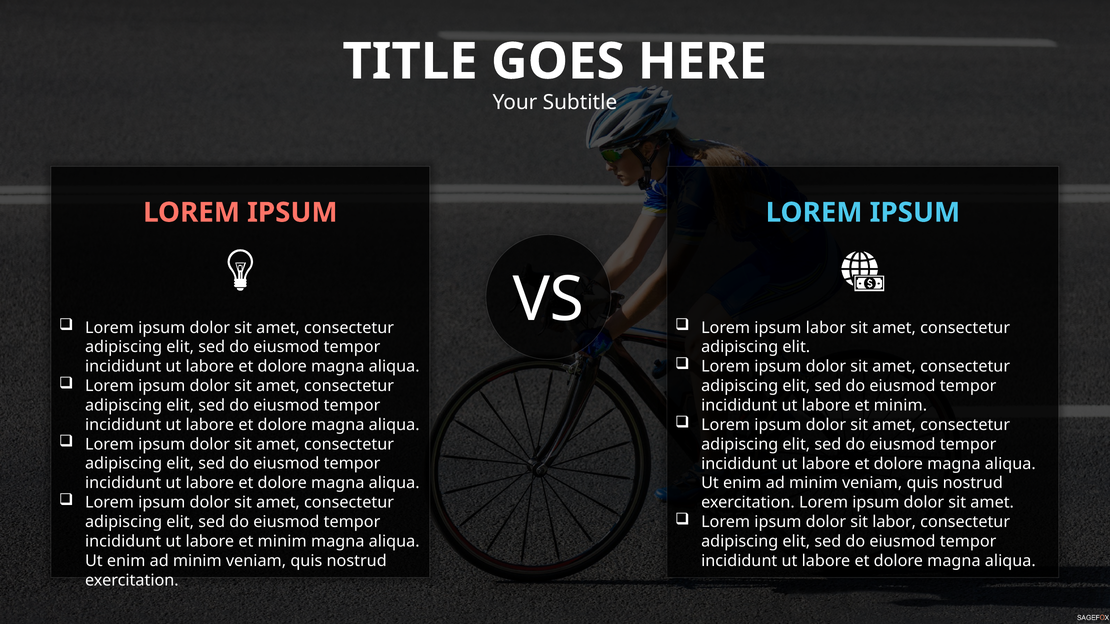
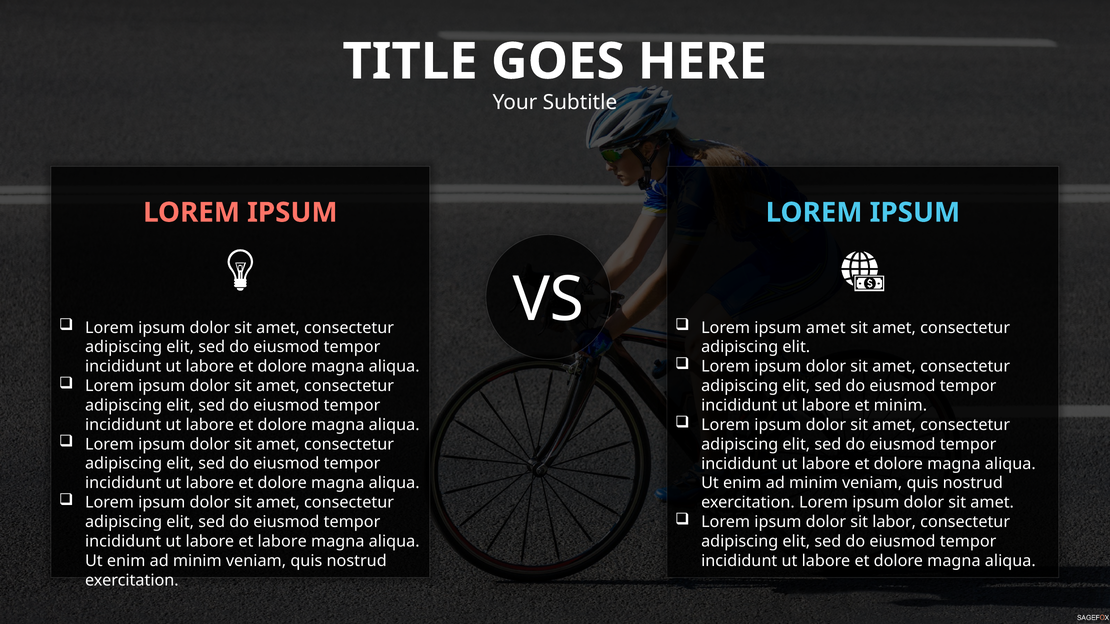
ipsum labor: labor -> amet
minim at (282, 542): minim -> labore
